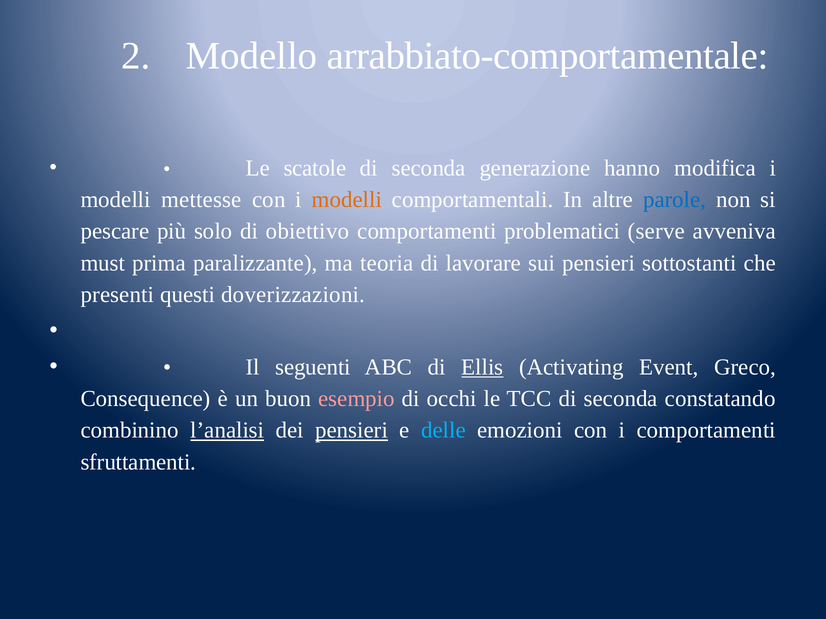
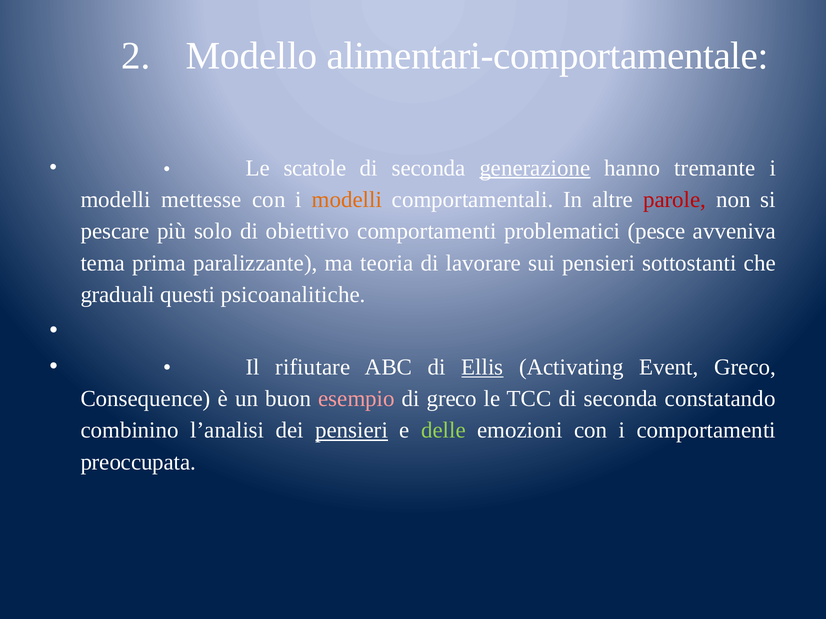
arrabbiato-comportamentale: arrabbiato-comportamentale -> alimentari-comportamentale
generazione underline: none -> present
modifica: modifica -> tremante
parole colour: blue -> red
serve: serve -> pesce
must: must -> tema
presenti: presenti -> graduali
doverizzazioni: doverizzazioni -> psicoanalitiche
seguenti: seguenti -> rifiutare
di occhi: occhi -> greco
l’analisi underline: present -> none
delle colour: light blue -> light green
sfruttamenti: sfruttamenti -> preoccupata
